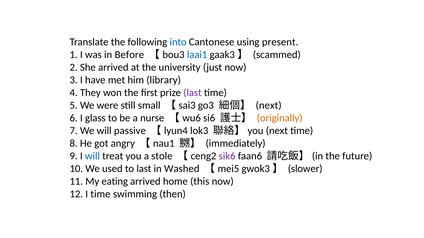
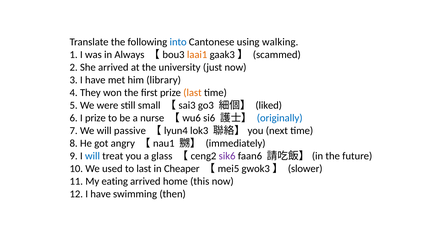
present: present -> walking
Before: Before -> Always
laai1 colour: blue -> orange
last at (192, 93) colour: purple -> orange
next at (269, 106): next -> liked
I glass: glass -> prize
originally colour: orange -> blue
stole: stole -> glass
Washed: Washed -> Cheaper
12 I time: time -> have
